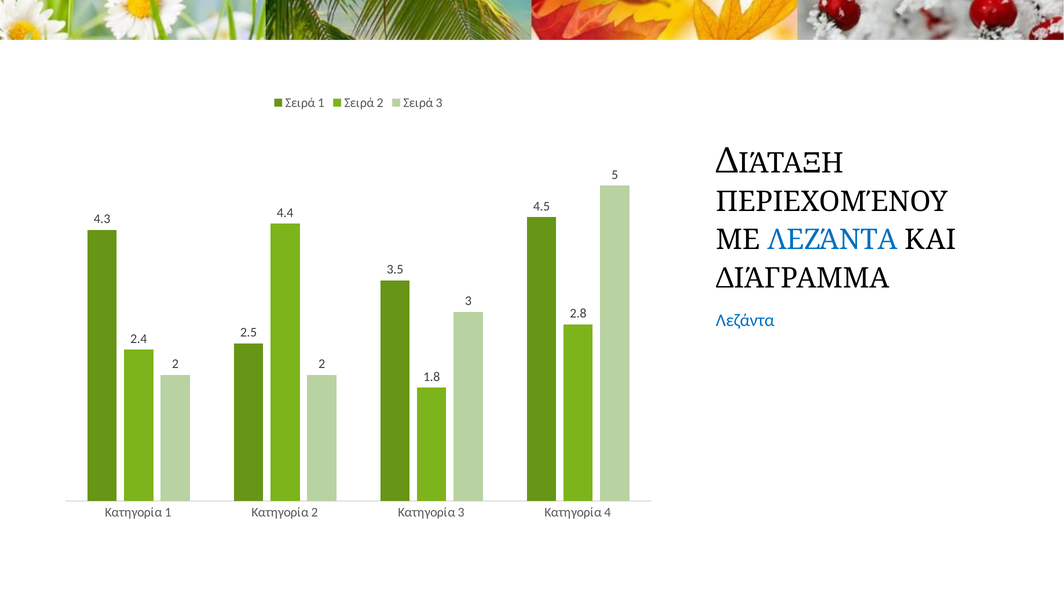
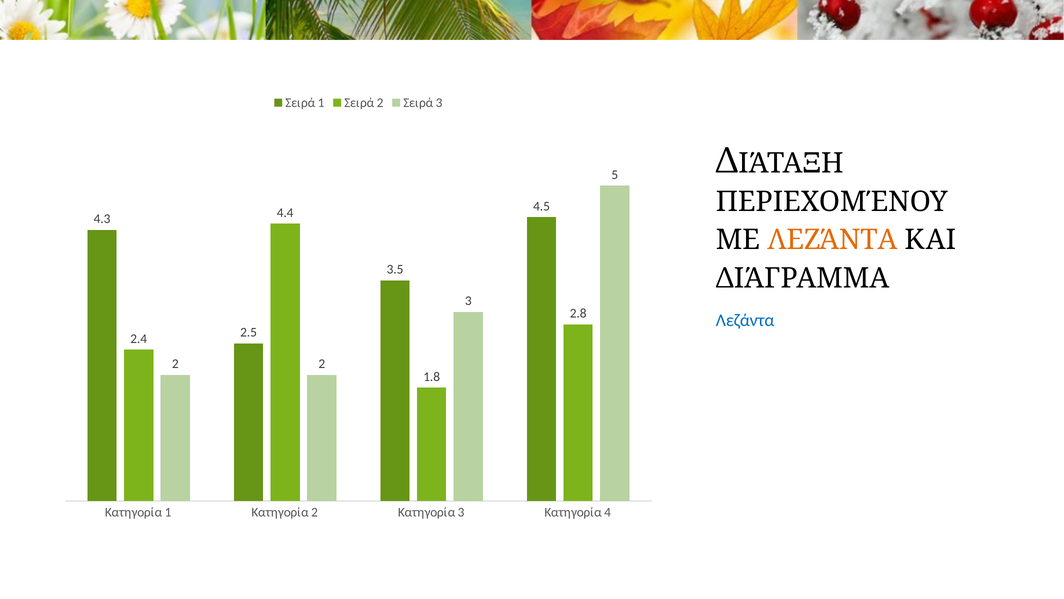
ΛΕΖΆΝΤΑ at (832, 240) colour: blue -> orange
